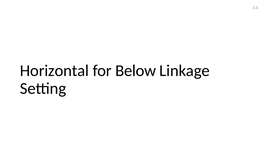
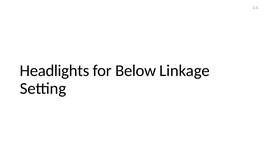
Horizontal: Horizontal -> Headlights
